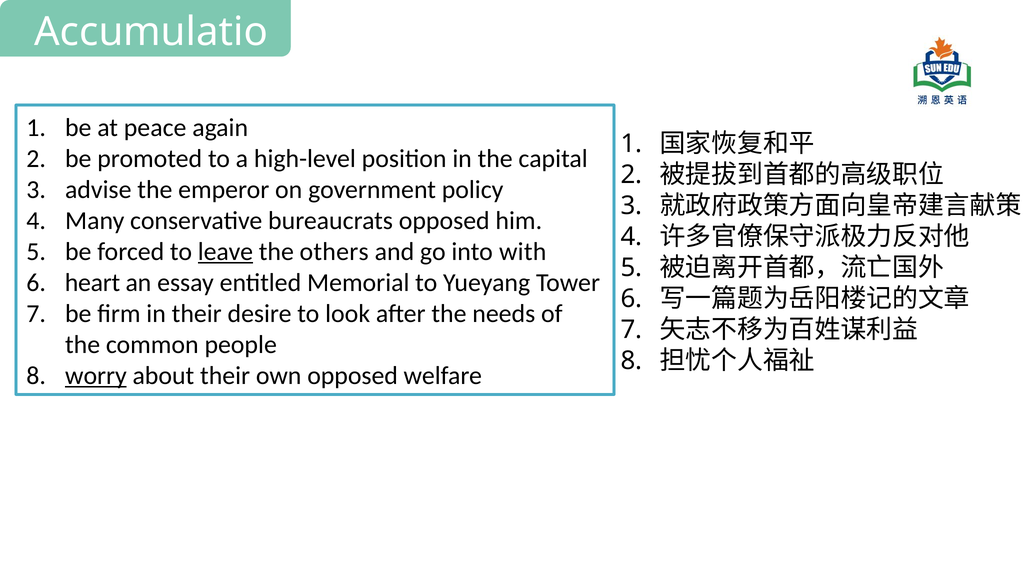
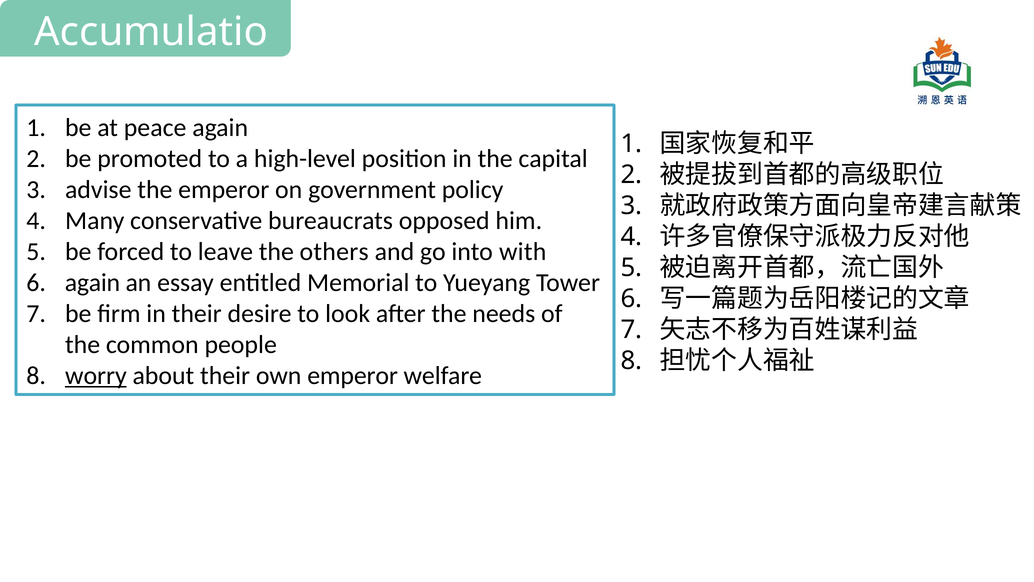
leave underline: present -> none
heart at (92, 282): heart -> again
own opposed: opposed -> emperor
